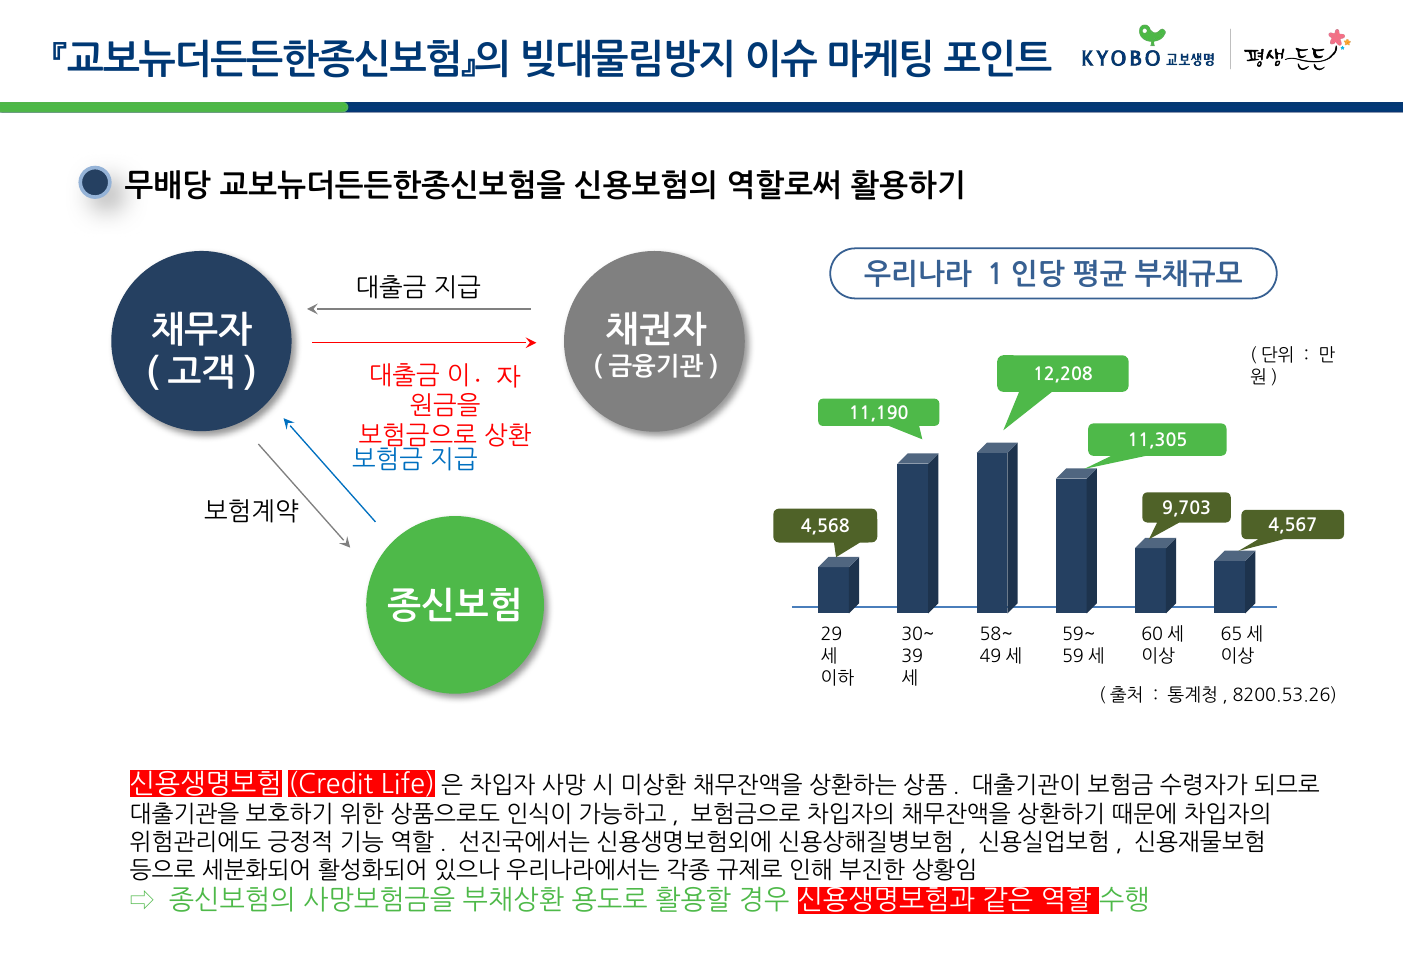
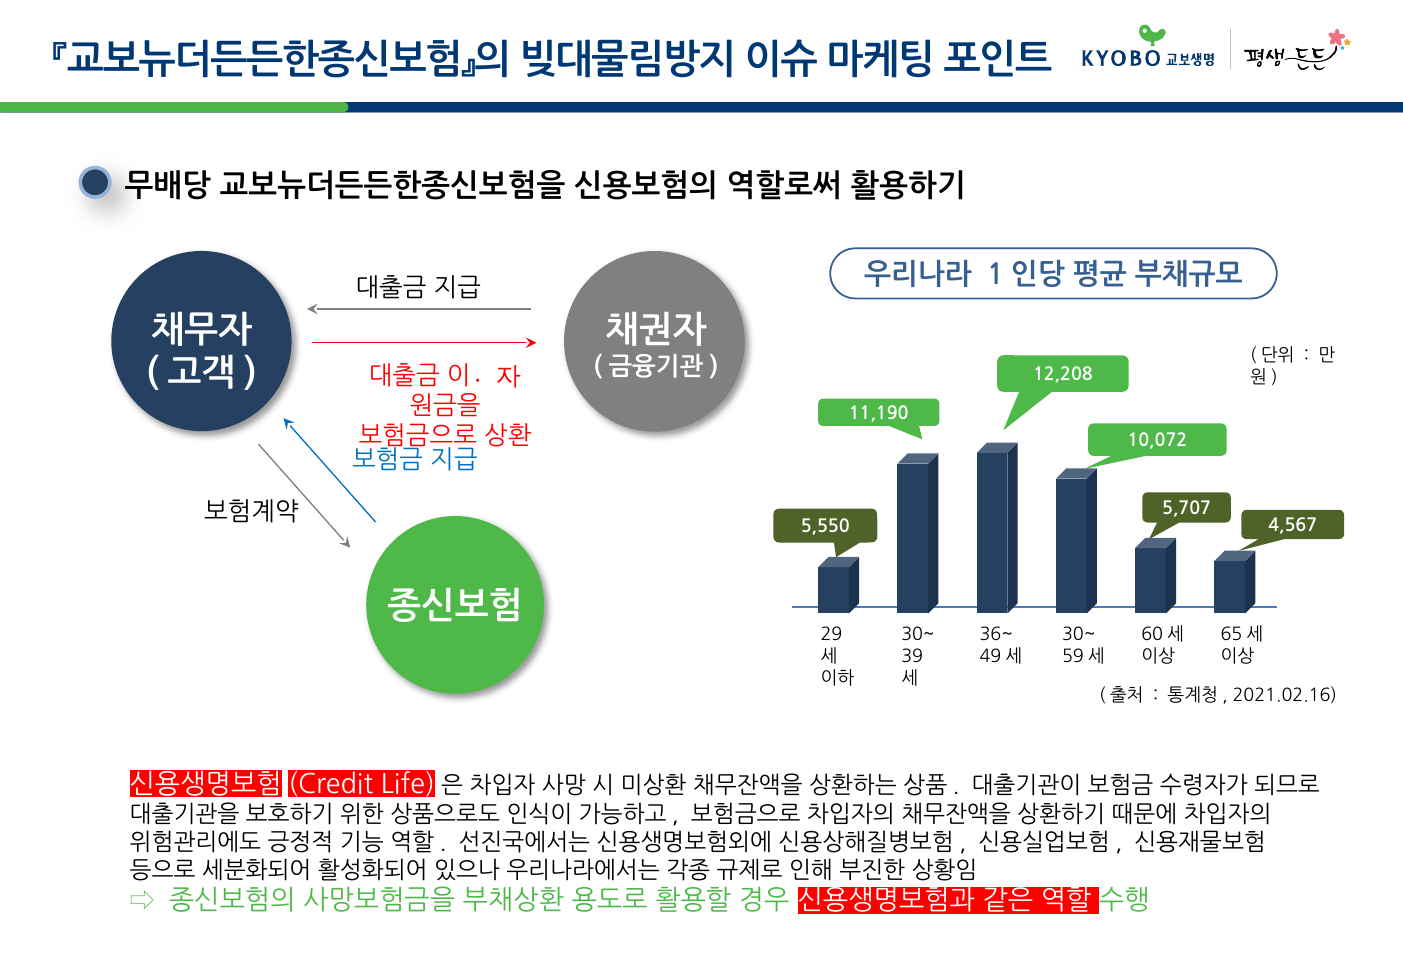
11,305: 11,305 -> 10,072
9,703: 9,703 -> 5,707
4,568: 4,568 -> 5,550
58~: 58~ -> 36~
59~ at (1079, 635): 59~ -> 30~
8200.53.26: 8200.53.26 -> 2021.02.16
